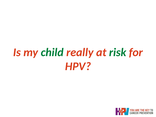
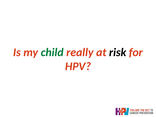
risk colour: green -> black
